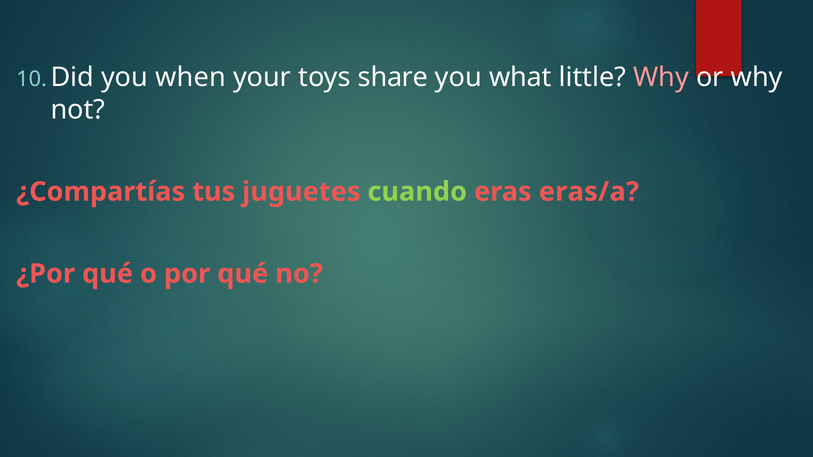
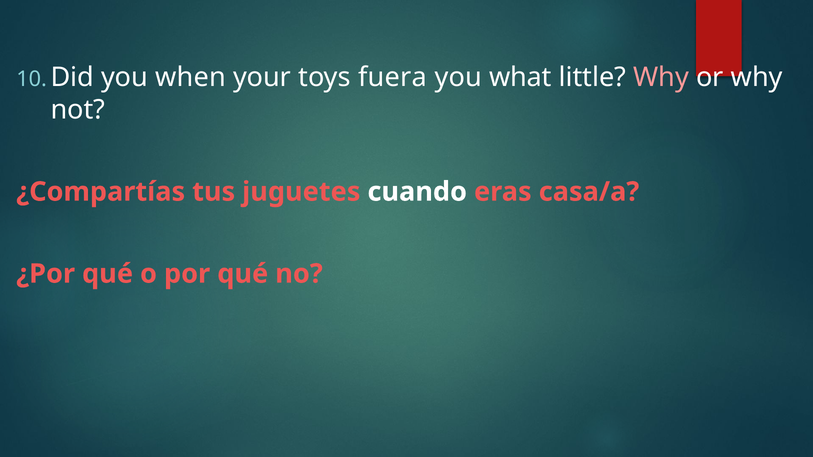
share: share -> fuera
cuando colour: light green -> white
eras/a: eras/a -> casa/a
